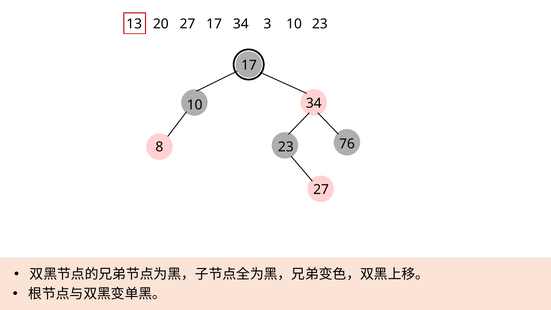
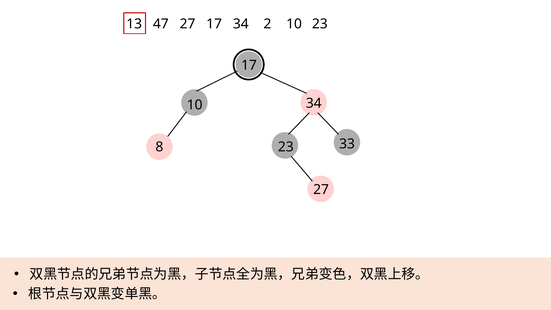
20: 20 -> 47
3: 3 -> 2
76: 76 -> 33
